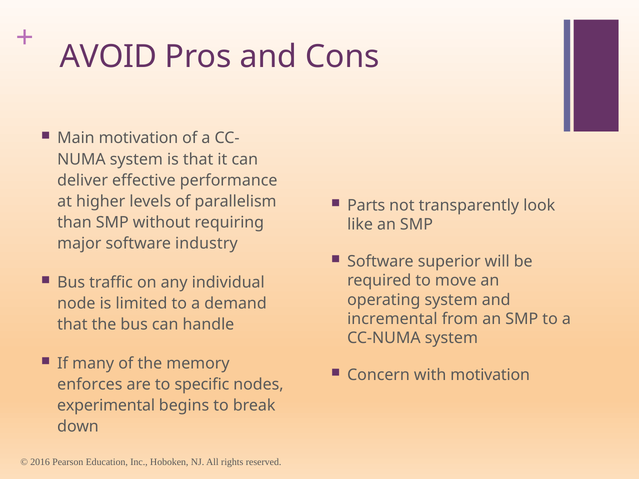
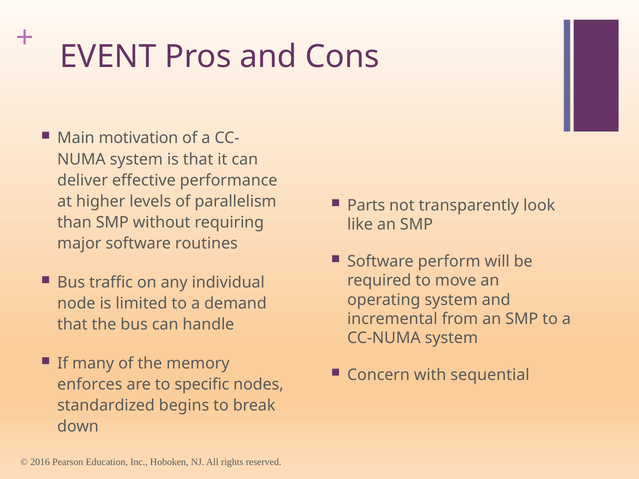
AVOID: AVOID -> EVENT
industry: industry -> routines
superior: superior -> perform
with motivation: motivation -> sequential
experimental: experimental -> standardized
